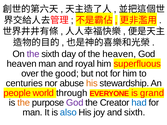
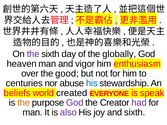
the heaven: heaven -> globally
royal: royal -> vigor
superfluous: superfluous -> enthusiasm
his at (92, 83) colour: orange -> blue
people: people -> beliefs
through: through -> created
grand: grand -> speak
had colour: blue -> purple
also colour: blue -> purple
